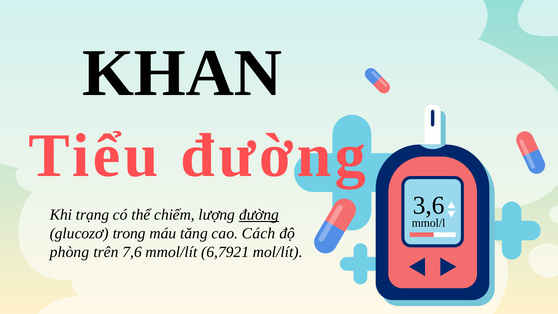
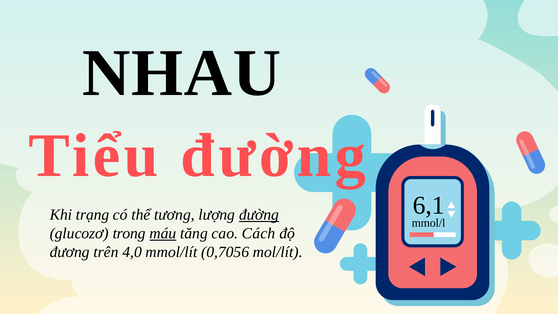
KHAN: KHAN -> NHAU
3,6: 3,6 -> 6,1
chiếm: chiếm -> tương
máu underline: none -> present
phòng: phòng -> đương
7,6: 7,6 -> 4,0
6,7921: 6,7921 -> 0,7056
